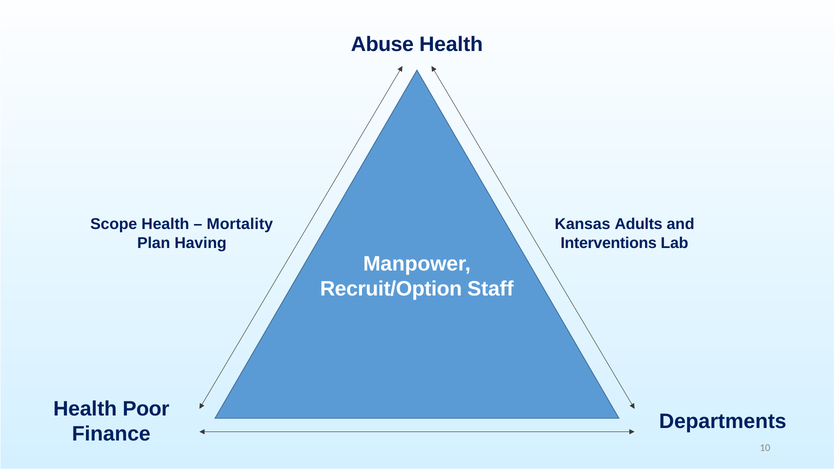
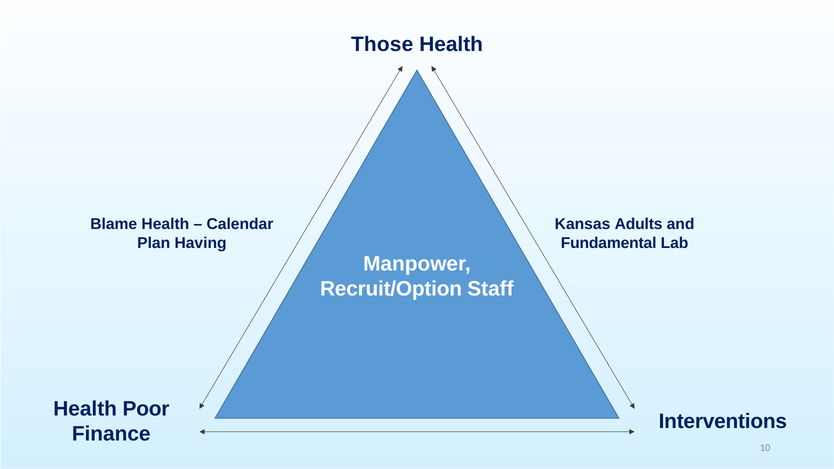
Abuse: Abuse -> Those
Scope: Scope -> Blame
Mortality: Mortality -> Calendar
Interventions: Interventions -> Fundamental
Departments: Departments -> Interventions
